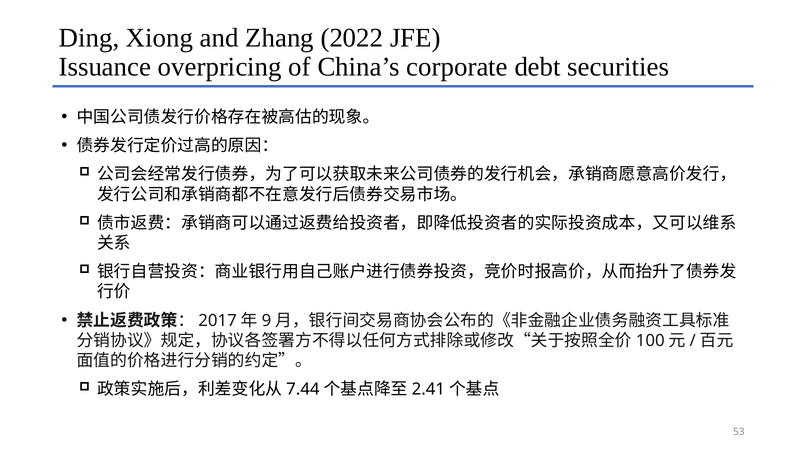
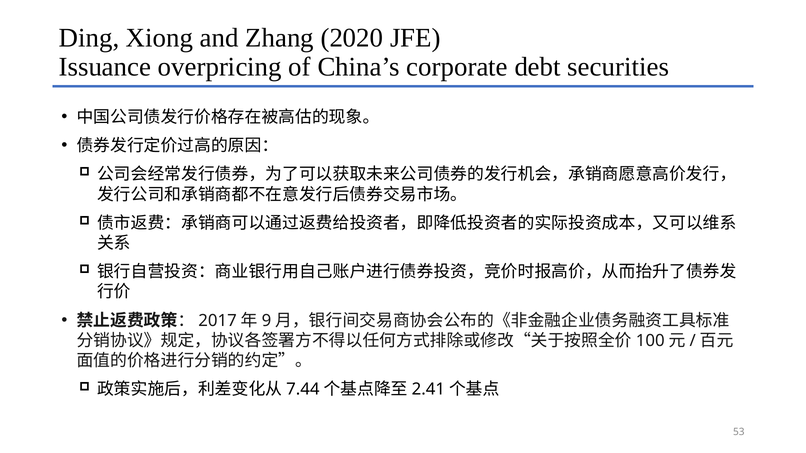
2022: 2022 -> 2020
